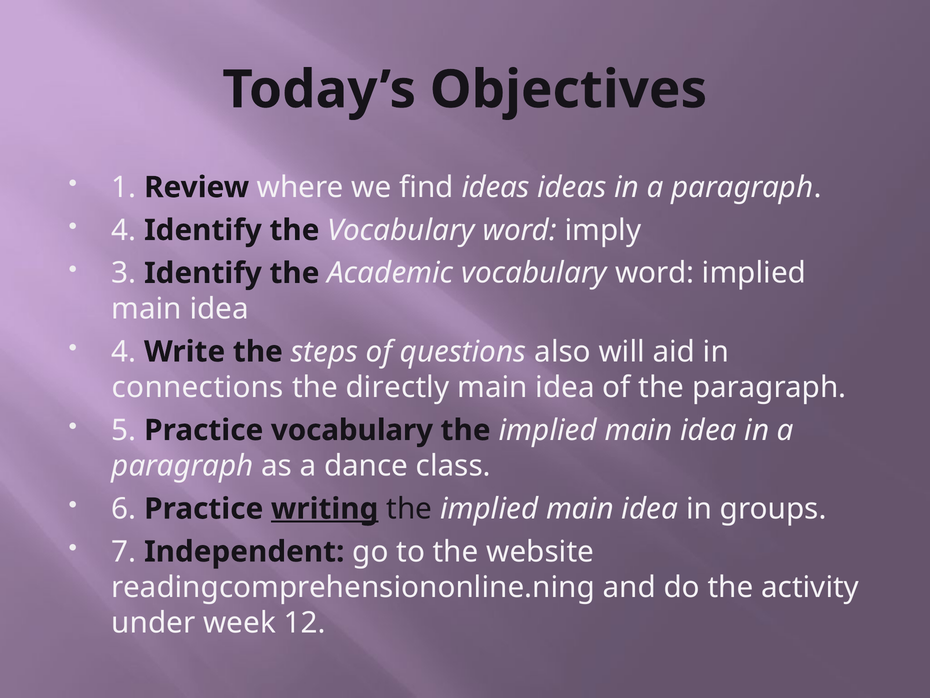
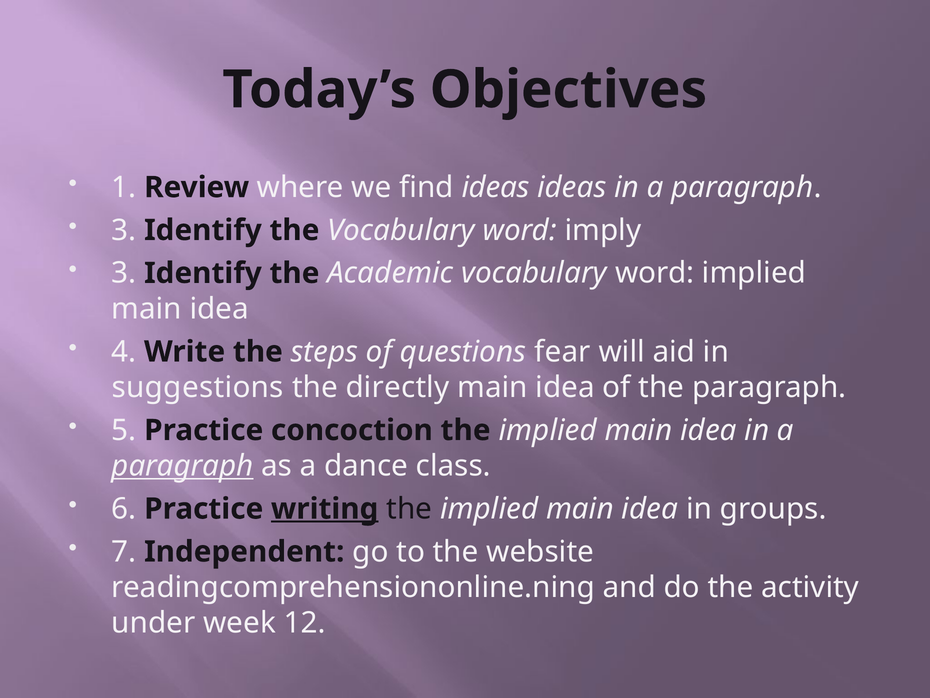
4 at (124, 230): 4 -> 3
also: also -> fear
connections: connections -> suggestions
Practice vocabulary: vocabulary -> concoction
paragraph at (182, 466) underline: none -> present
